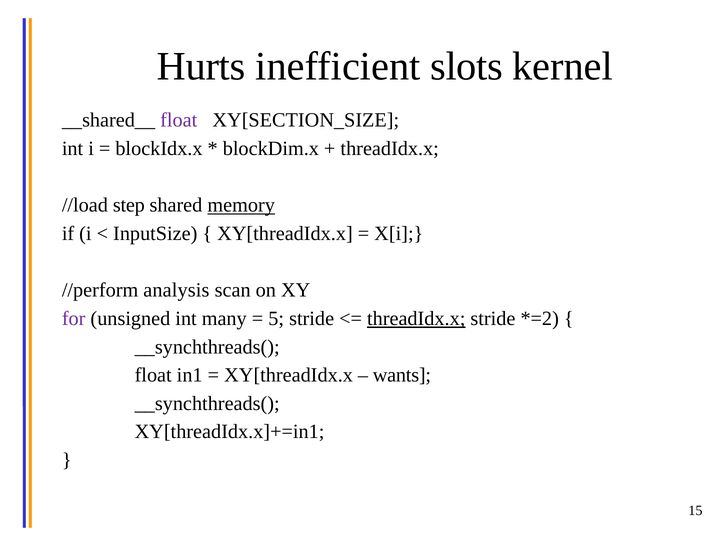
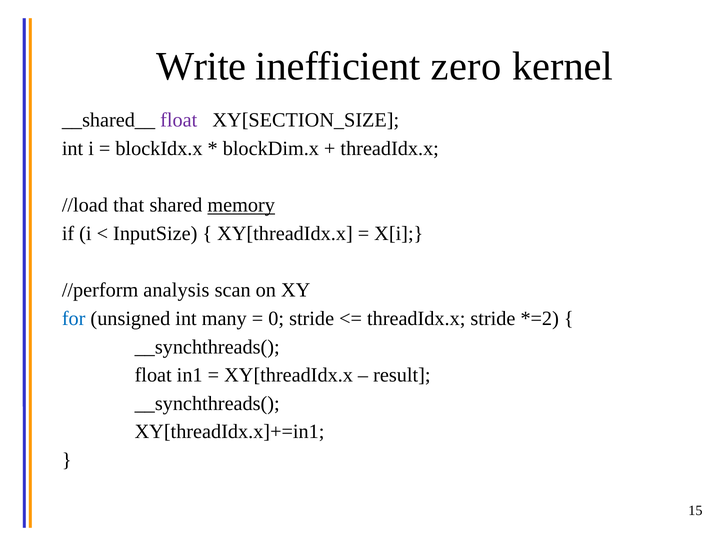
Hurts: Hurts -> Write
slots: slots -> zero
step: step -> that
for colour: purple -> blue
5: 5 -> 0
threadIdx.x at (416, 319) underline: present -> none
wants: wants -> result
